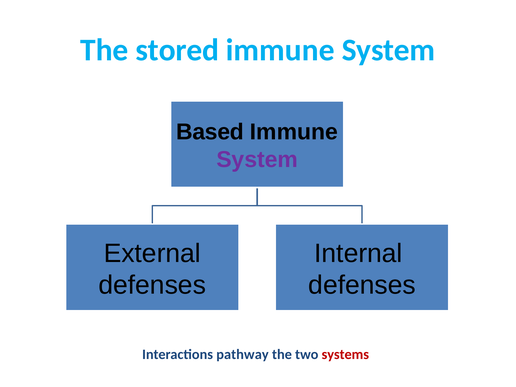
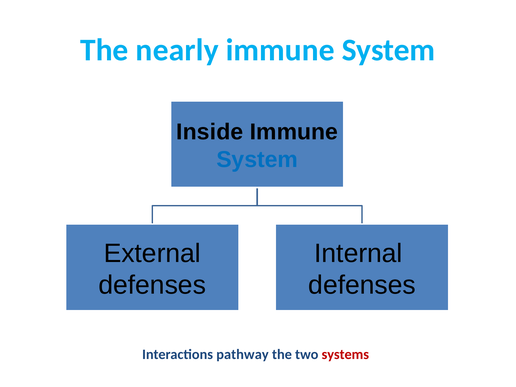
stored: stored -> nearly
Based: Based -> Inside
System at (257, 160) colour: purple -> blue
